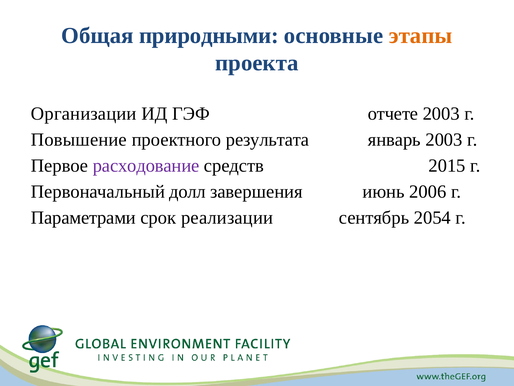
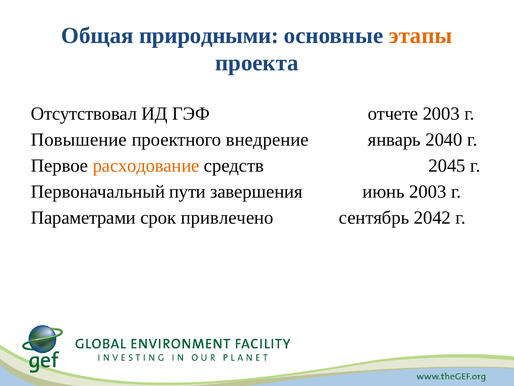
Организации: Организации -> Отсутствовал
результата: результата -> внедрение
январь 2003: 2003 -> 2040
расходование colour: purple -> orange
2015: 2015 -> 2045
долл: долл -> пути
июнь 2006: 2006 -> 2003
реализации: реализации -> привлечено
2054: 2054 -> 2042
